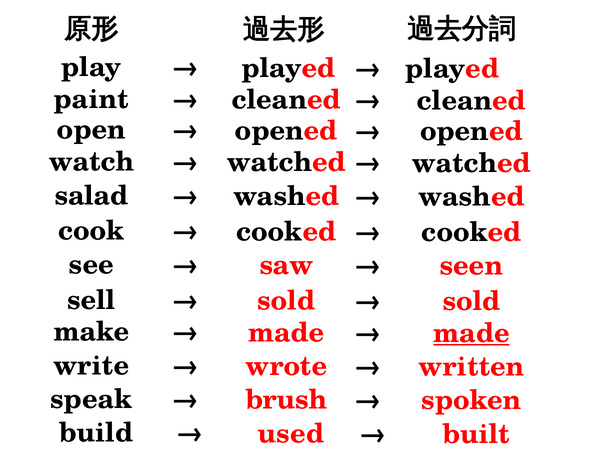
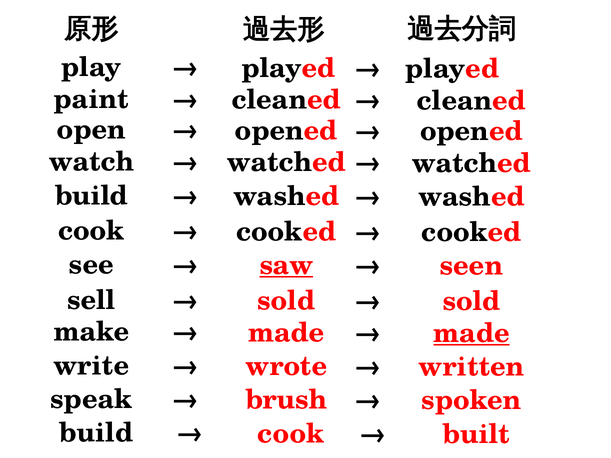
salad at (91, 196): salad -> build
saw underline: none -> present
used at (291, 434): used -> cook
